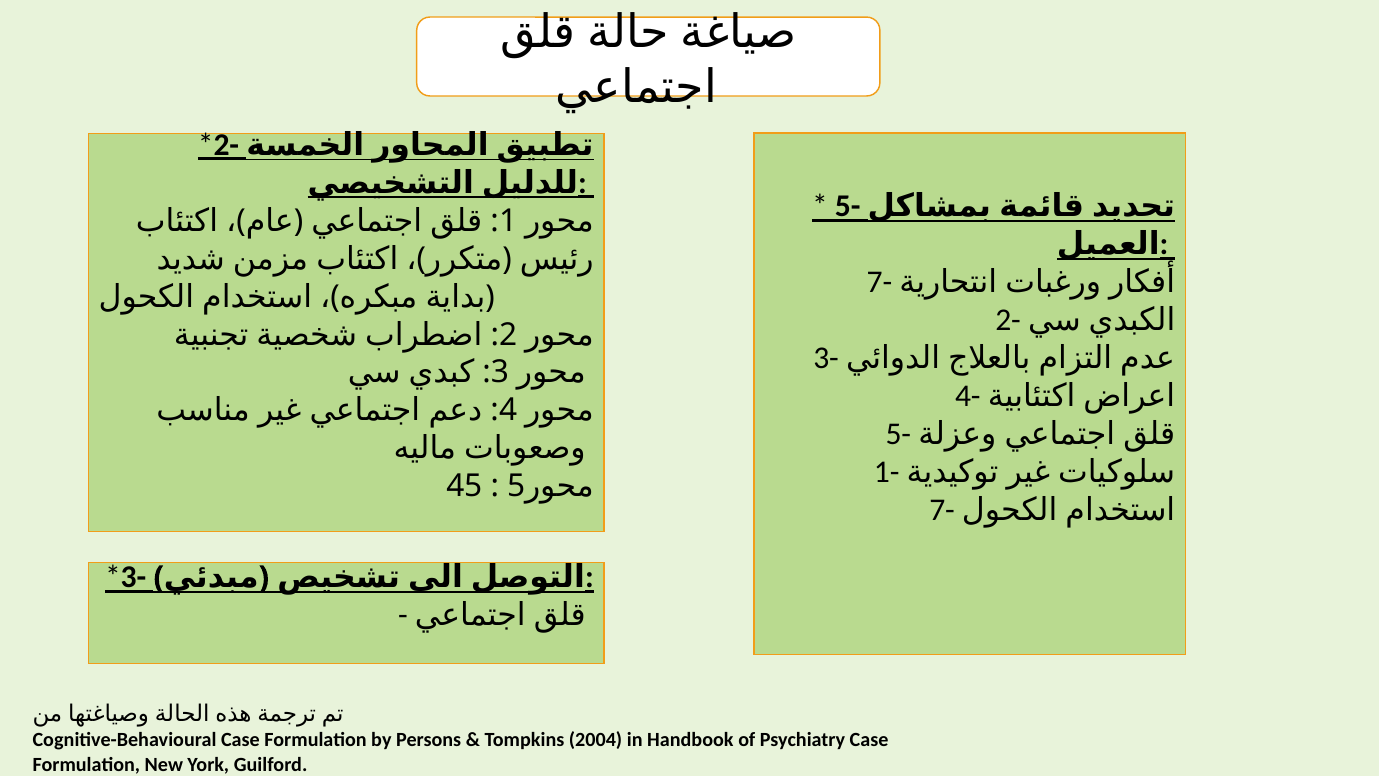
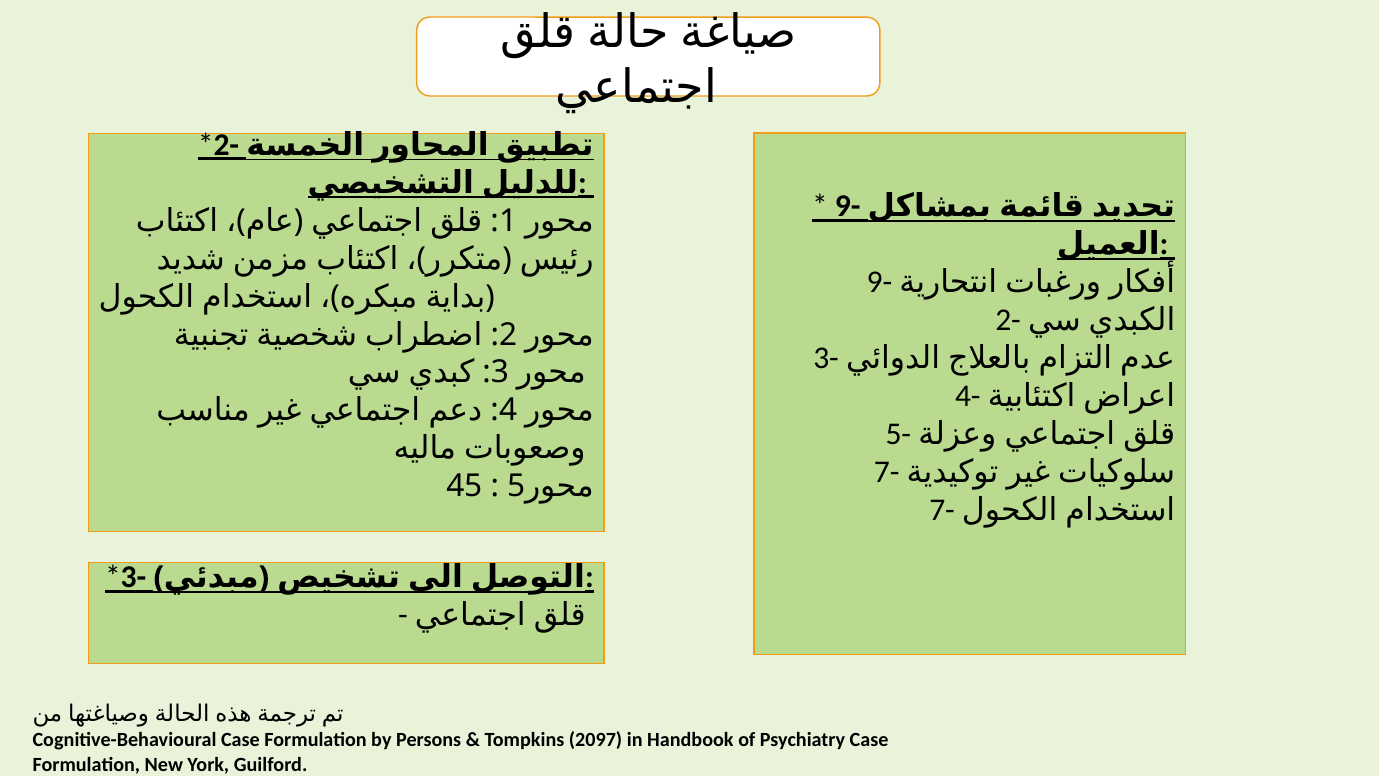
5- at (848, 206): 5- -> 9-
7- at (879, 282): 7- -> 9-
1- at (887, 472): 1- -> 7-
2004: 2004 -> 2097
